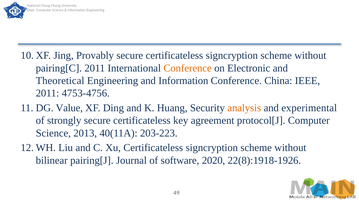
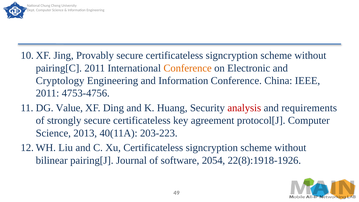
Theoretical: Theoretical -> Cryptology
analysis colour: orange -> red
experimental: experimental -> requirements
2020: 2020 -> 2054
